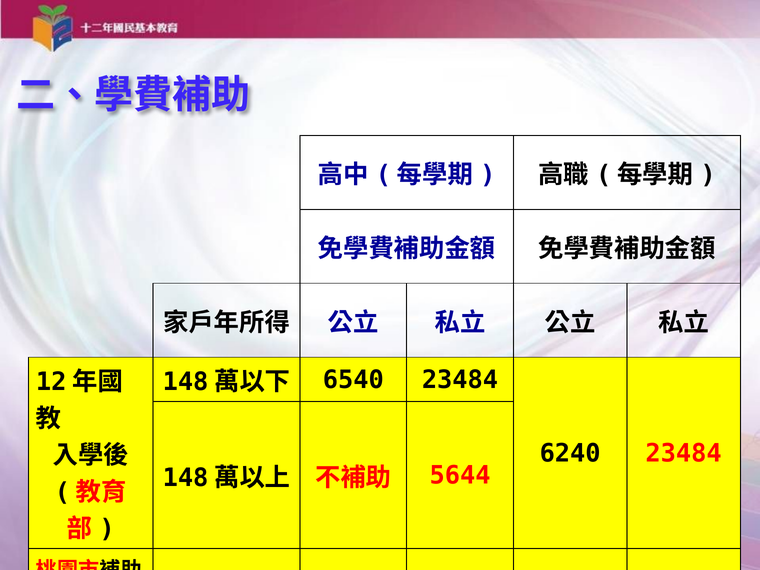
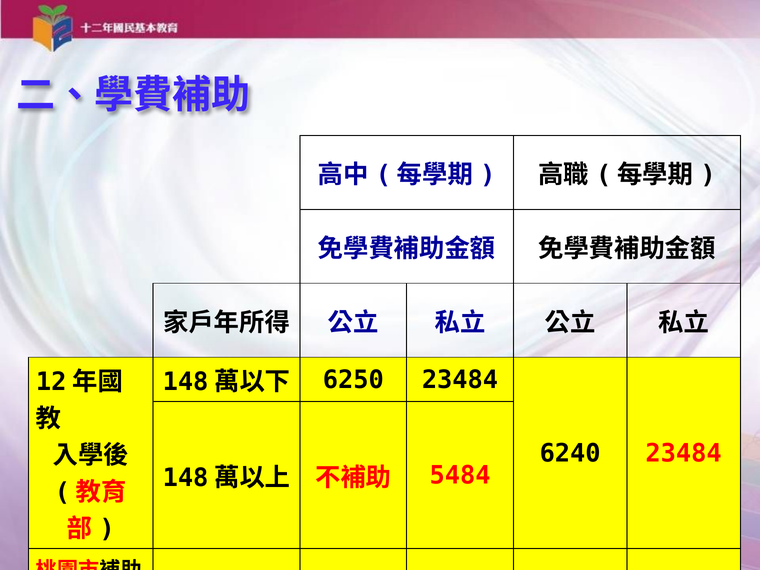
6540: 6540 -> 6250
5644: 5644 -> 5484
